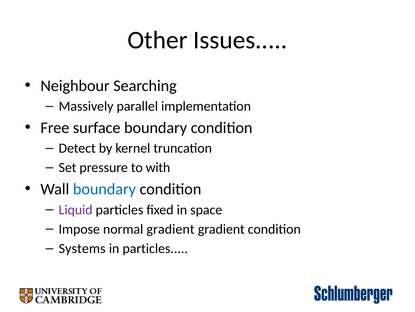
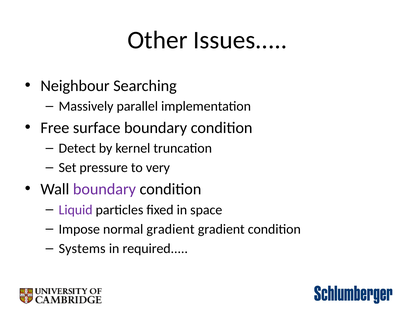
with: with -> very
boundary at (104, 189) colour: blue -> purple
in particles: particles -> required
